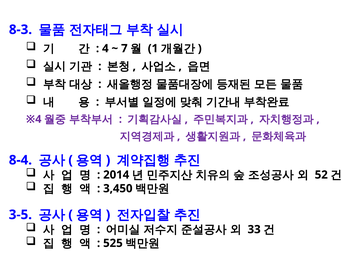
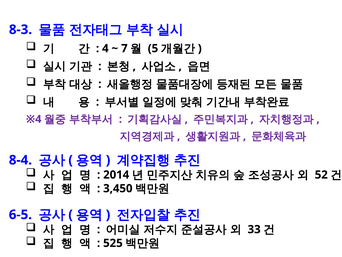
1: 1 -> 5
3-5: 3-5 -> 6-5
